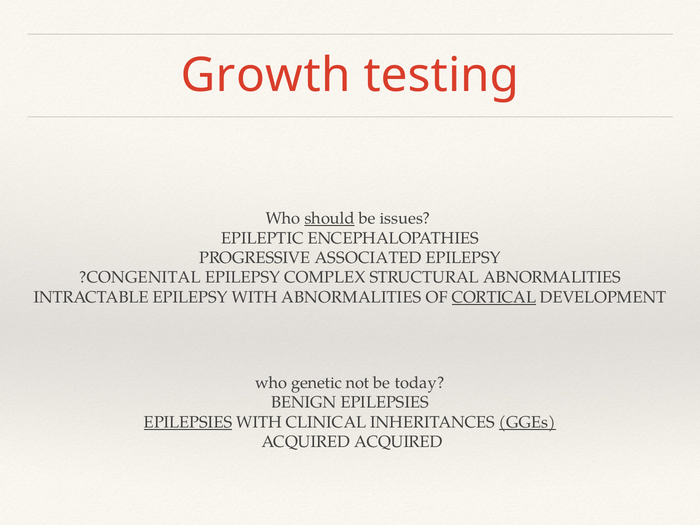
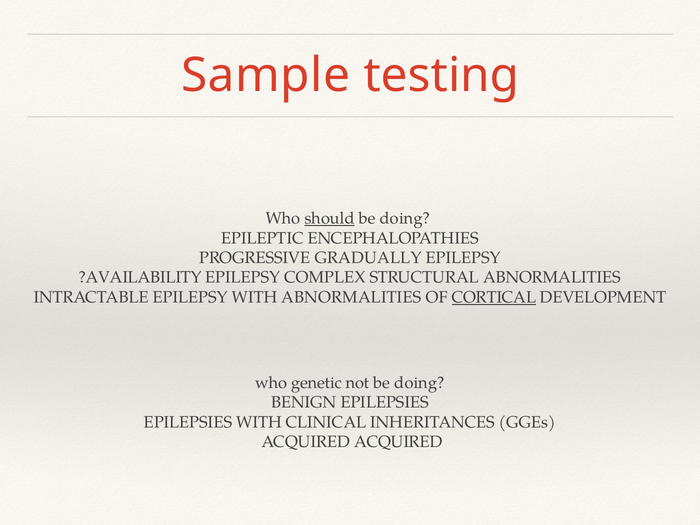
Growth: Growth -> Sample
issues at (405, 218): issues -> doing
ASSOCIATED: ASSOCIATED -> GRADUALLY
?CONGENITAL: ?CONGENITAL -> ?AVAILABILITY
not be today: today -> doing
EPILEPSIES at (188, 422) underline: present -> none
GGEs underline: present -> none
